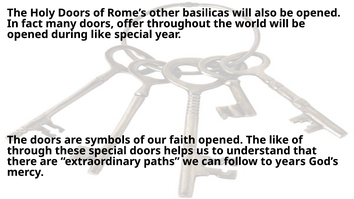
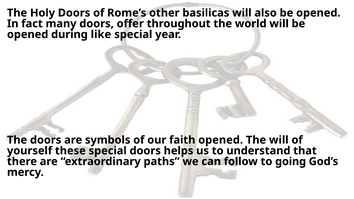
The like: like -> will
through: through -> yourself
years: years -> going
